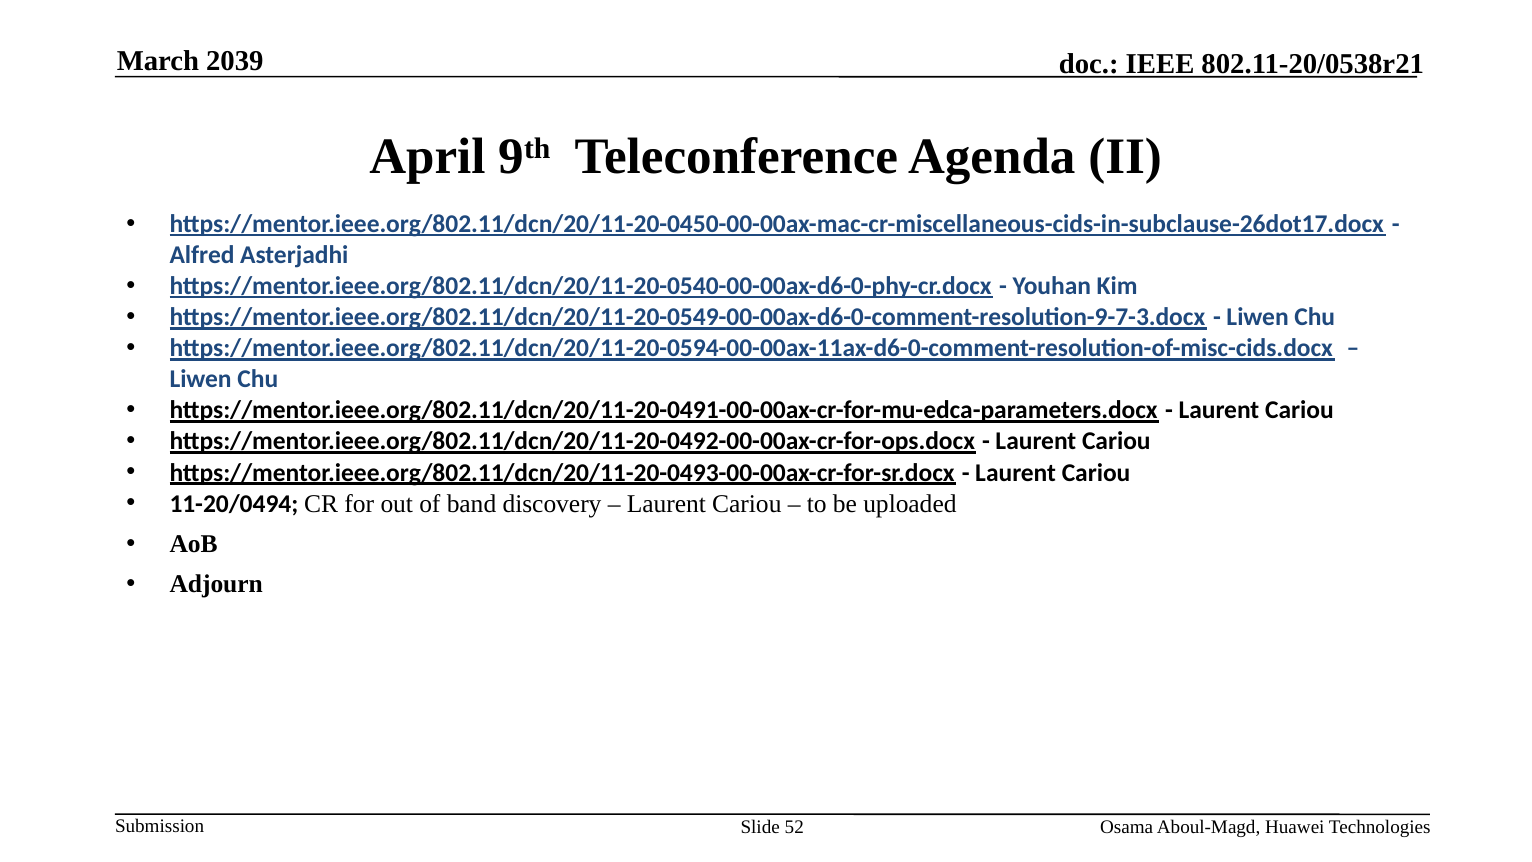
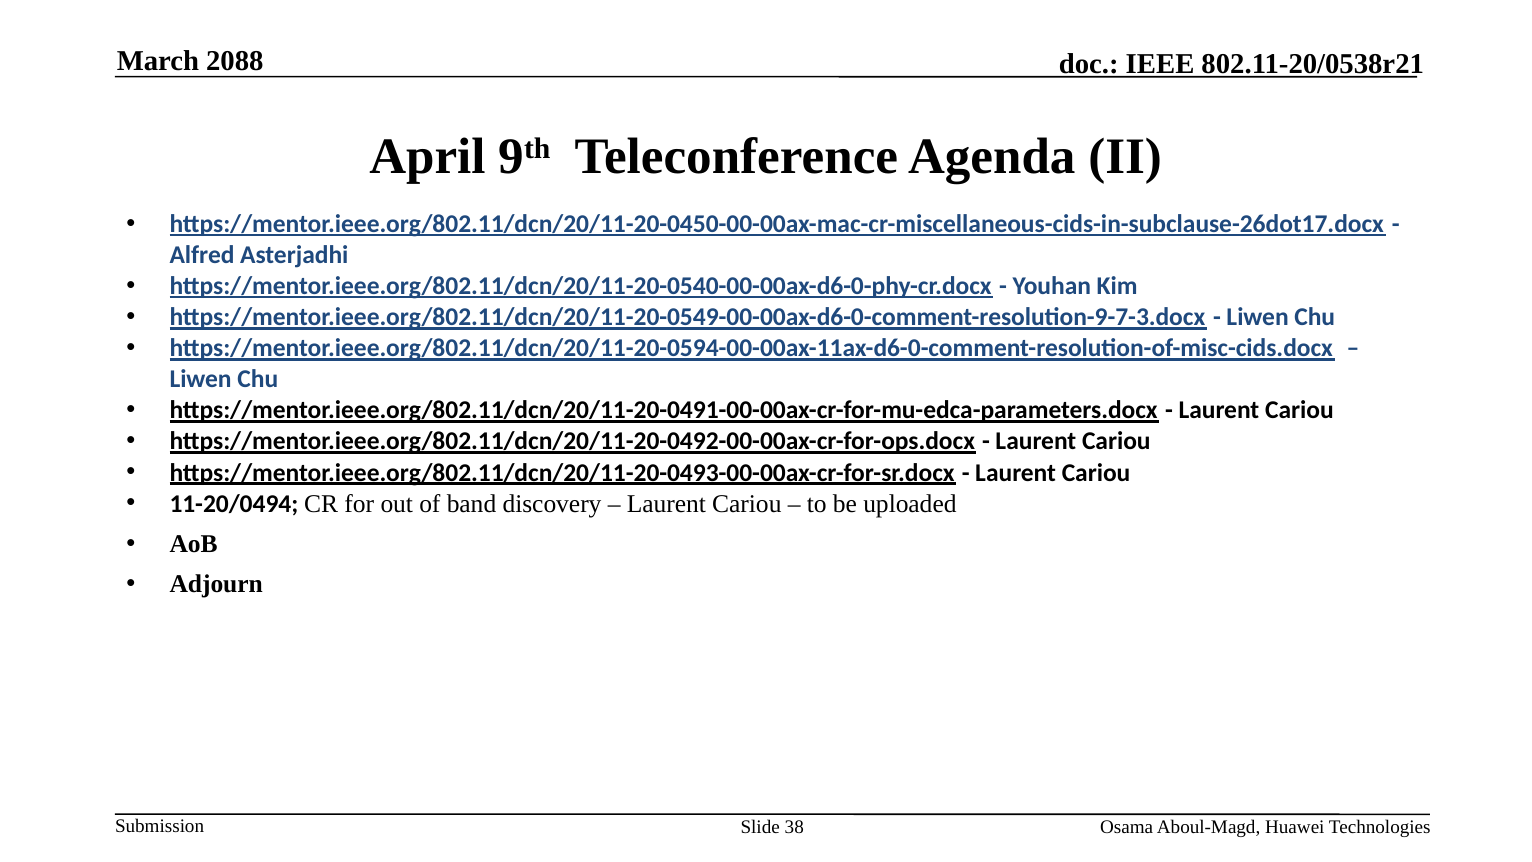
2039: 2039 -> 2088
52: 52 -> 38
